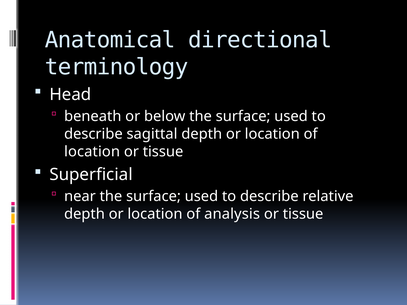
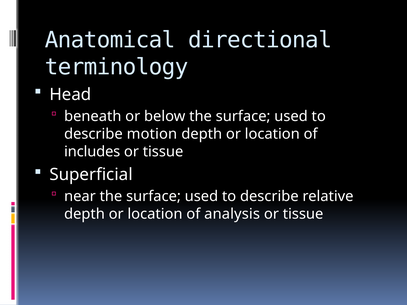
sagittal: sagittal -> motion
location at (92, 152): location -> includes
